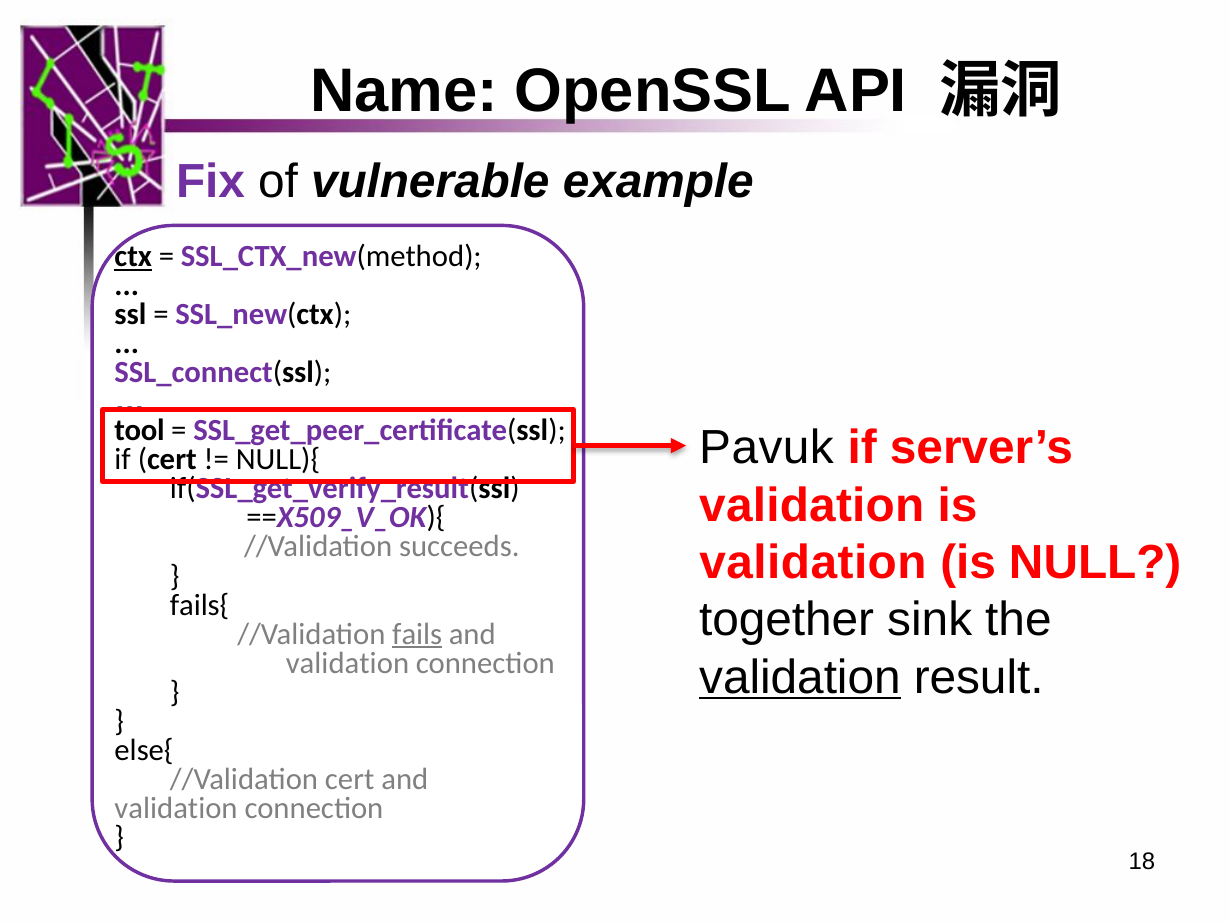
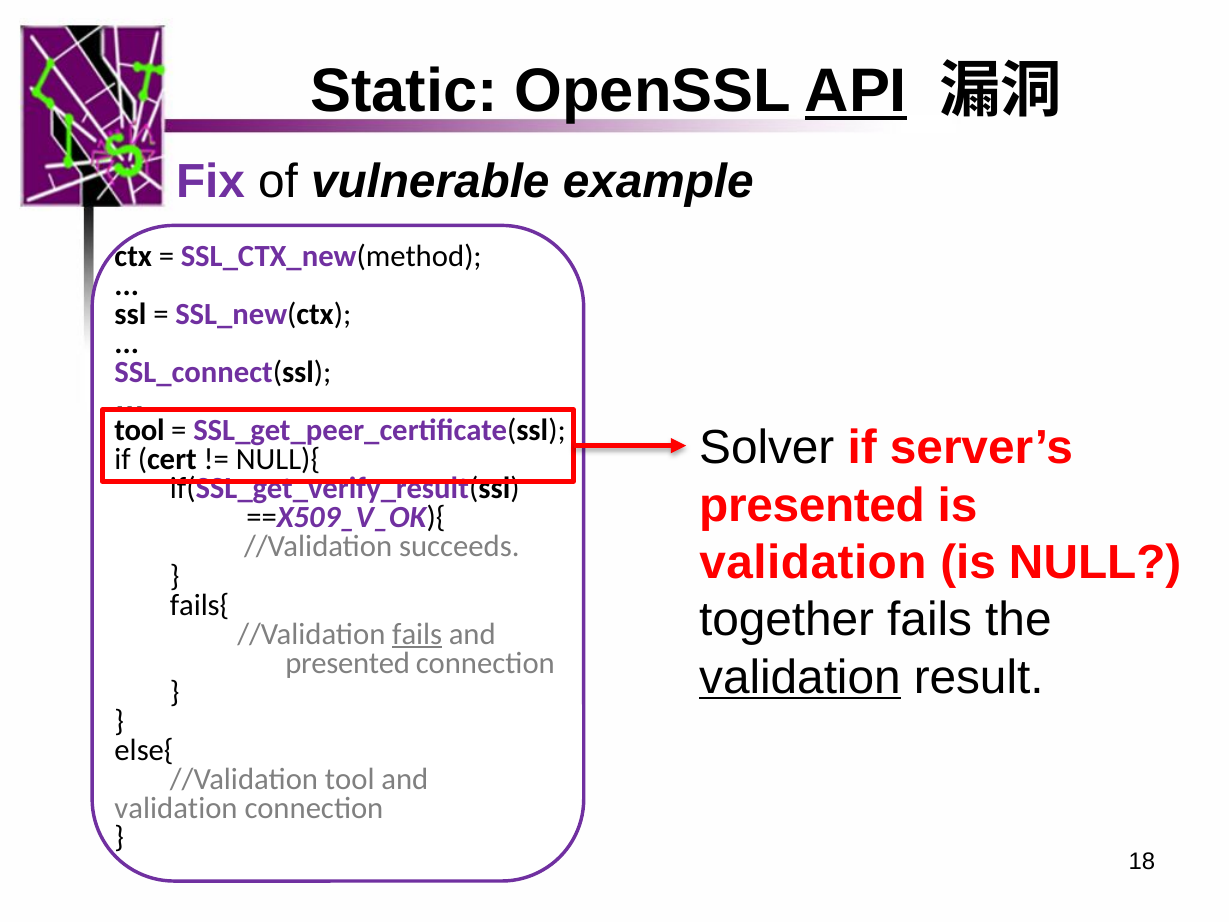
Name: Name -> Static
API underline: none -> present
ctx underline: present -> none
Pavuk: Pavuk -> Solver
validation at (812, 505): validation -> presented
together sink: sink -> fails
validation at (347, 663): validation -> presented
//Validation cert: cert -> tool
